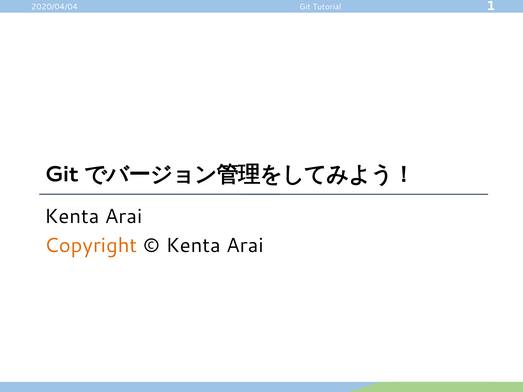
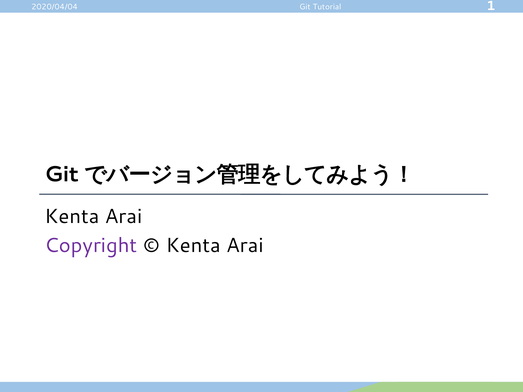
Copyright colour: orange -> purple
